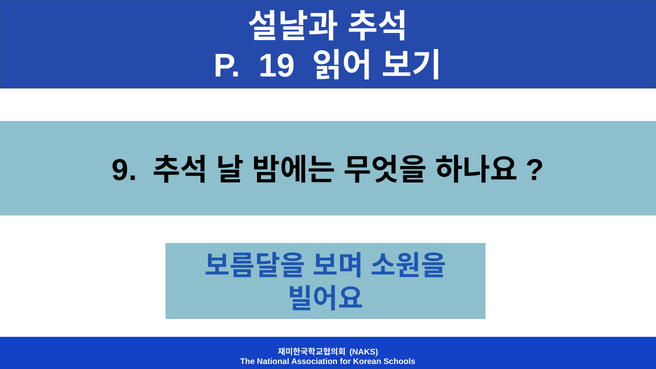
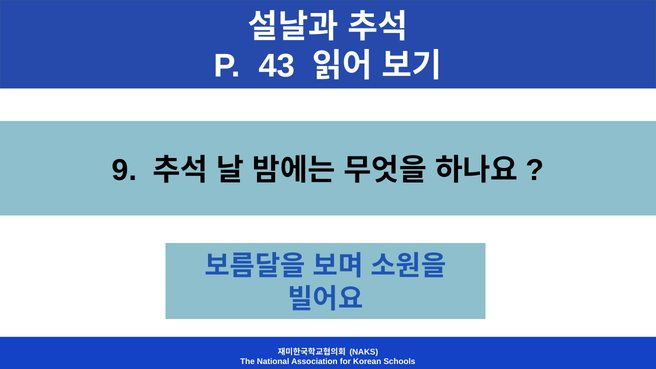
19: 19 -> 43
